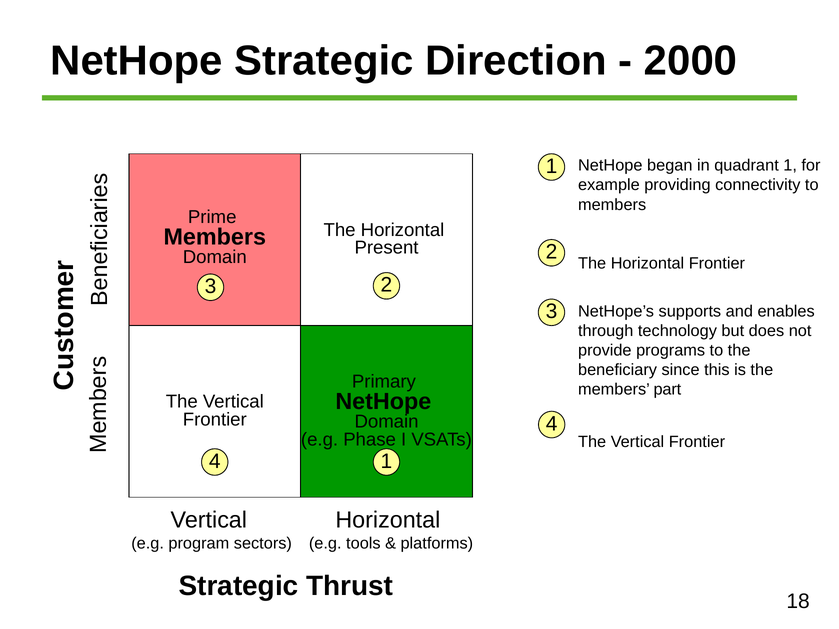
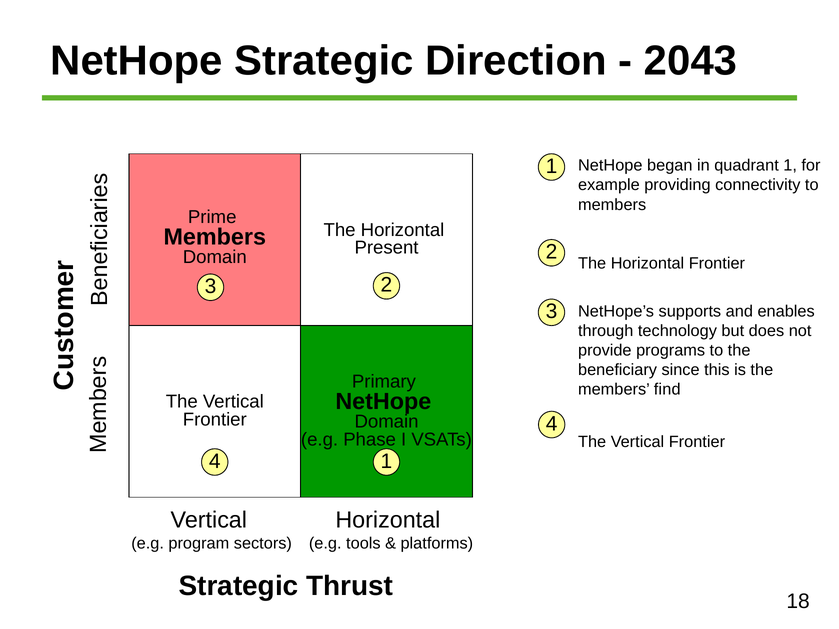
2000: 2000 -> 2043
part: part -> find
